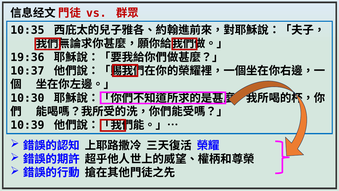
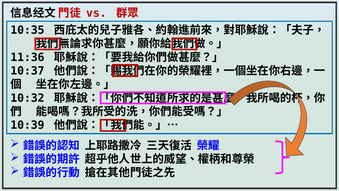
19:36: 19:36 -> 11:36
10:30: 10:30 -> 10:32
